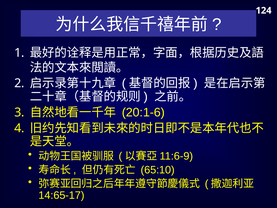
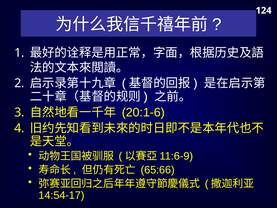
65:10: 65:10 -> 65:66
14:65-17: 14:65-17 -> 14:54-17
